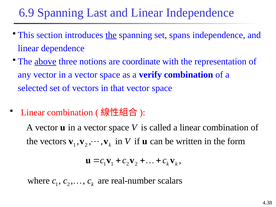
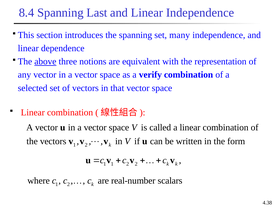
6.9: 6.9 -> 8.4
the at (111, 35) underline: present -> none
spans: spans -> many
coordinate: coordinate -> equivalent
